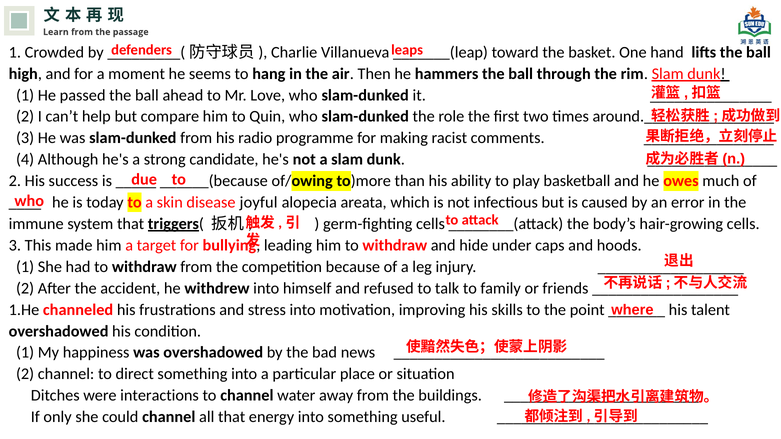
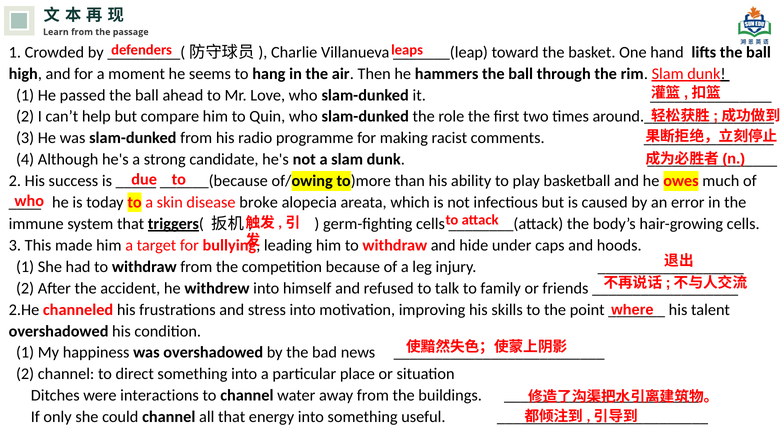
joyful: joyful -> broke
1.He: 1.He -> 2.He
